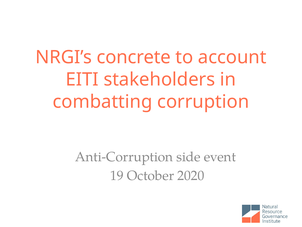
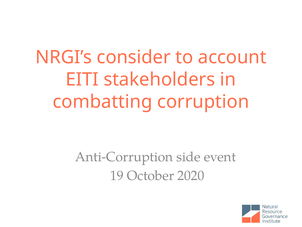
concrete: concrete -> consider
